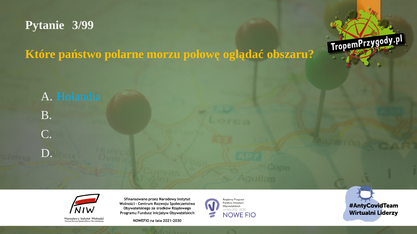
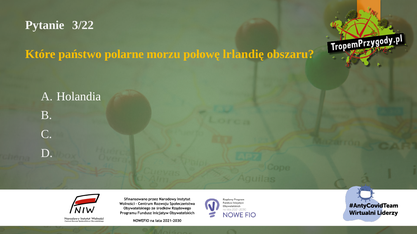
3/99: 3/99 -> 3/22
oglądać: oglądać -> lrlandię
Holandia colour: light blue -> white
